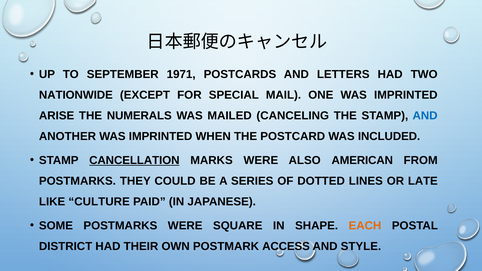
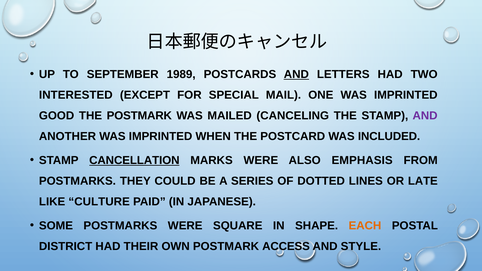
1971: 1971 -> 1989
AND at (296, 74) underline: none -> present
NATIONWIDE: NATIONWIDE -> INTERESTED
ARISE: ARISE -> GOOD
THE NUMERALS: NUMERALS -> POSTMARK
AND at (425, 116) colour: blue -> purple
AMERICAN: AMERICAN -> EMPHASIS
